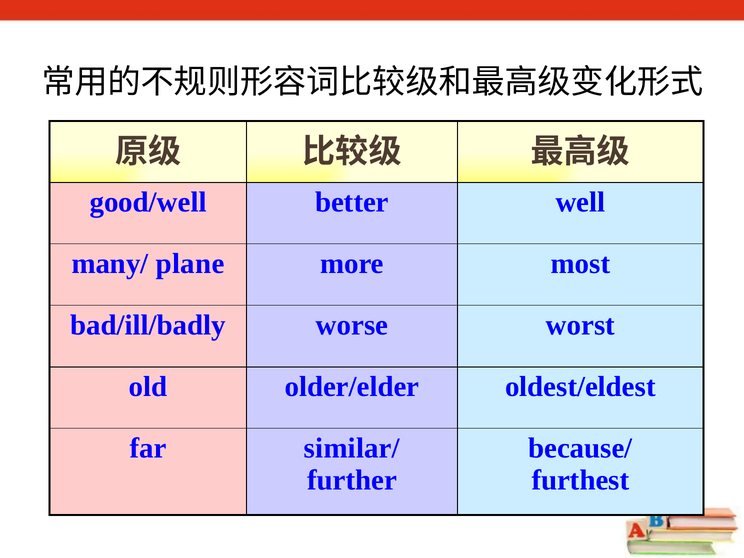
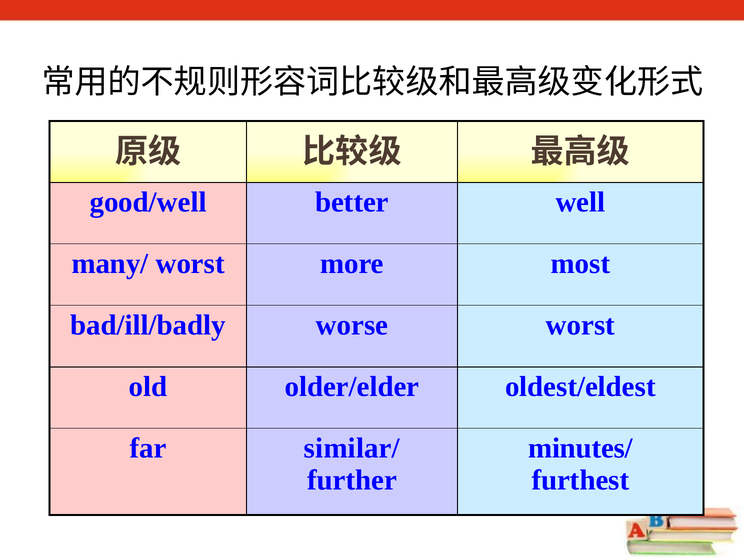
many/ plane: plane -> worst
because/: because/ -> minutes/
